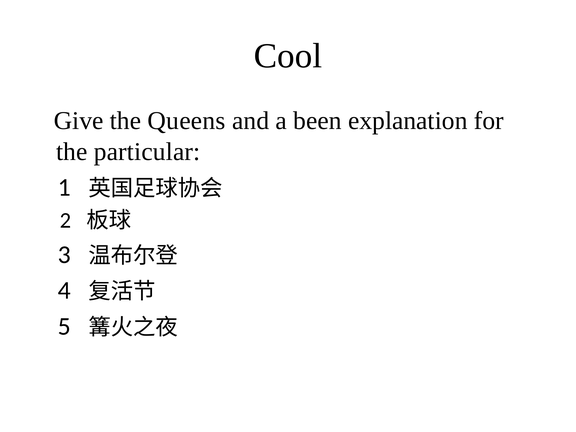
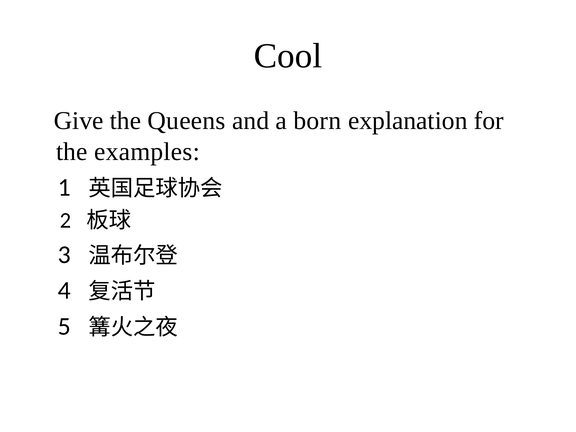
been: been -> born
particular: particular -> examples
